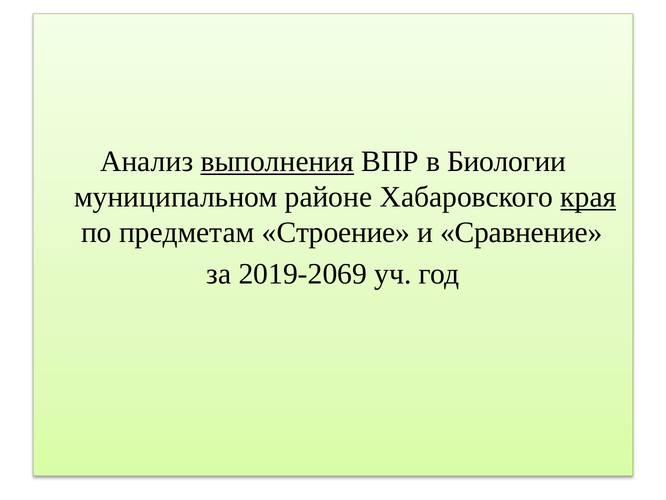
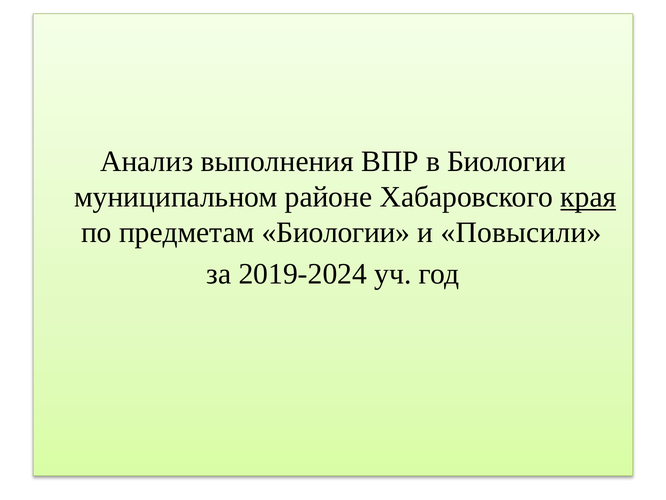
выполнения underline: present -> none
предметам Строение: Строение -> Биологии
Сравнение: Сравнение -> Повысили
2019-2069: 2019-2069 -> 2019-2024
